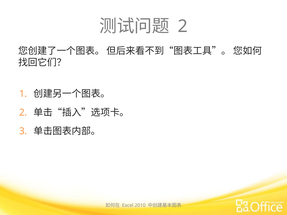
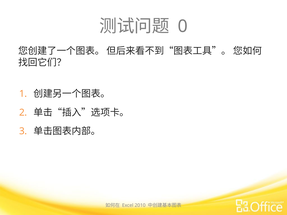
2 at (183, 26): 2 -> 0
